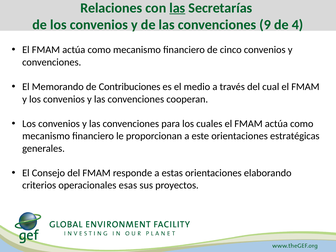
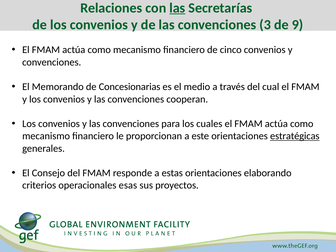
9: 9 -> 3
4: 4 -> 9
Contribuciones: Contribuciones -> Concesionarias
estratégicas underline: none -> present
